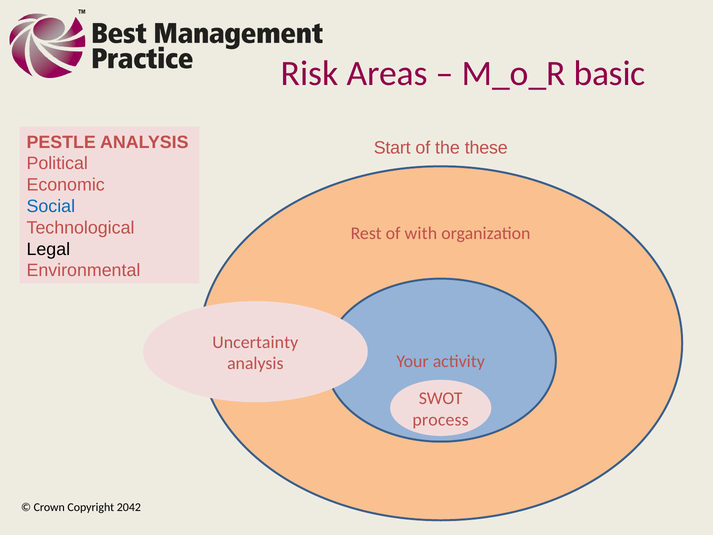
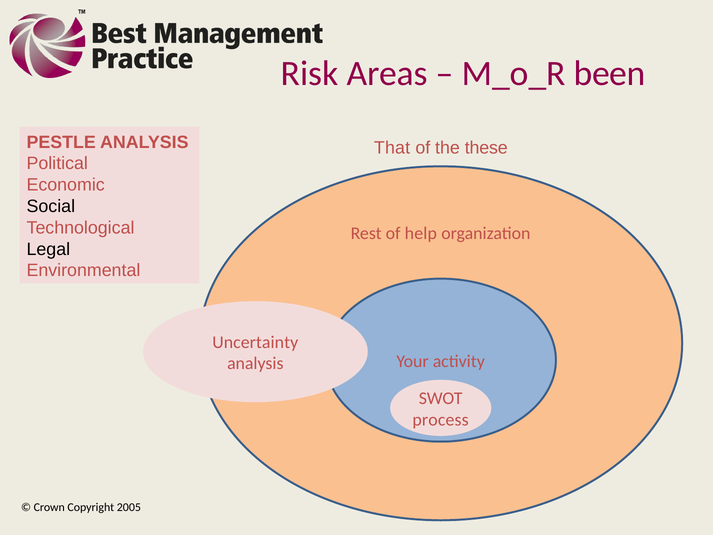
basic: basic -> been
Start: Start -> That
Social colour: blue -> black
with: with -> help
2042: 2042 -> 2005
